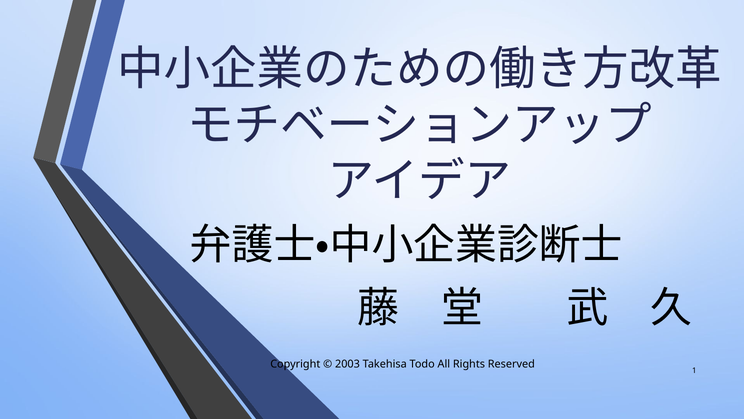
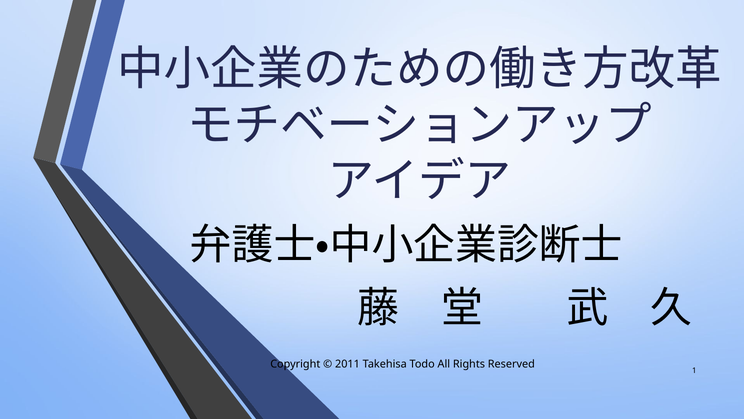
2003: 2003 -> 2011
